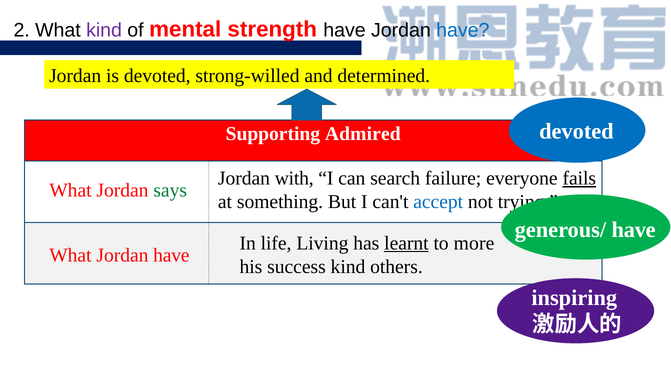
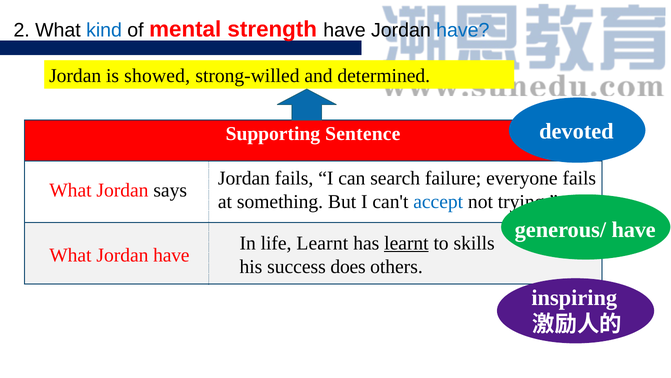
kind at (104, 30) colour: purple -> blue
is devoted: devoted -> showed
Admired: Admired -> Sentence
Jordan with: with -> fails
fails at (579, 178) underline: present -> none
says colour: green -> black
life Living: Living -> Learnt
more: more -> skills
success kind: kind -> does
